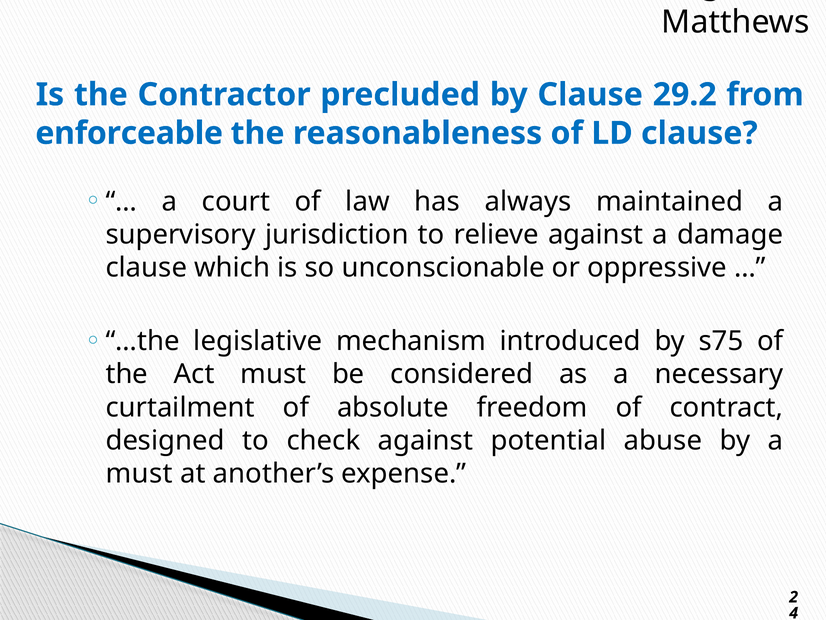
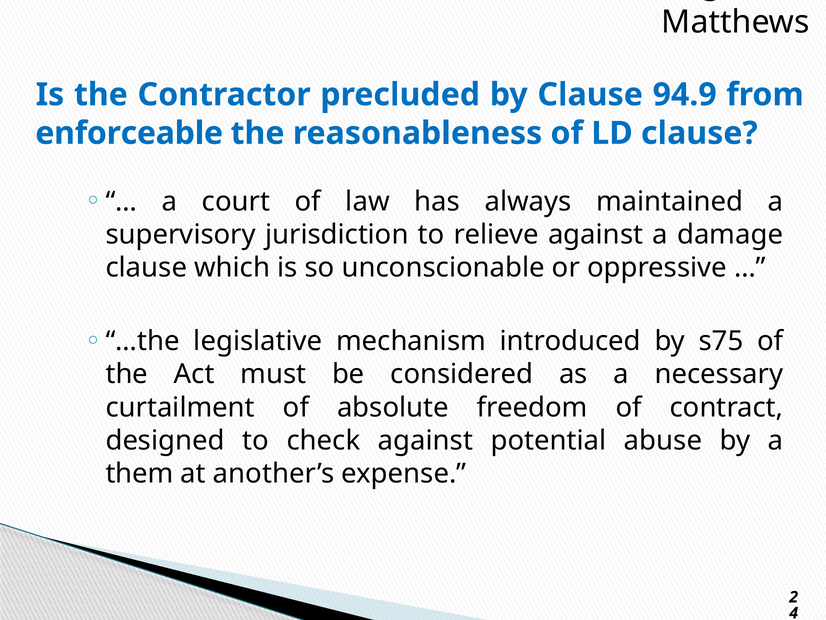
29.2: 29.2 -> 94.9
must at (139, 473): must -> them
